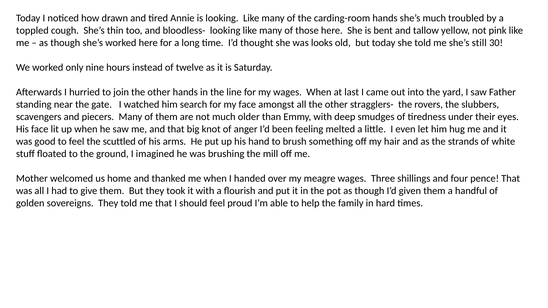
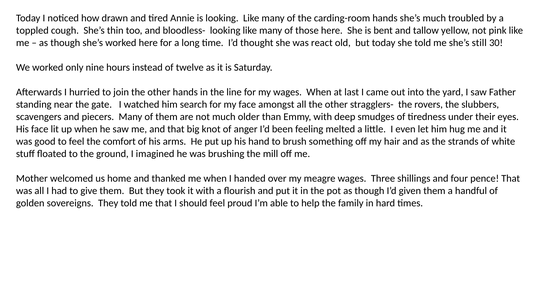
looks: looks -> react
scuttled: scuttled -> comfort
